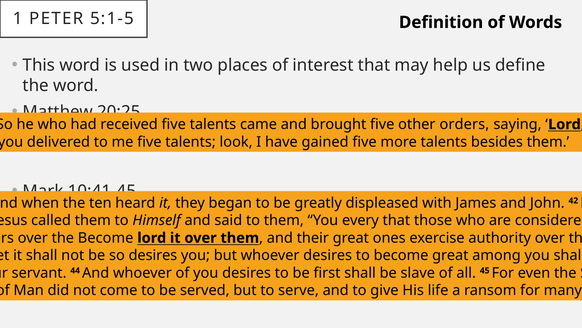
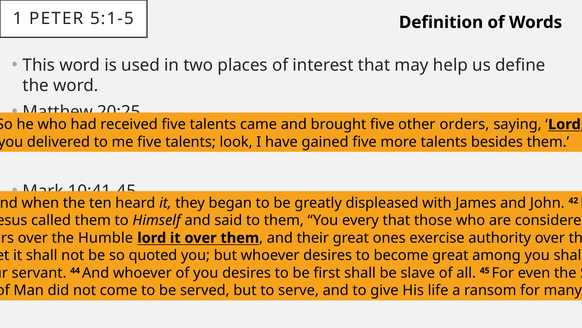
the Become: Become -> Humble
so desires: desires -> quoted
